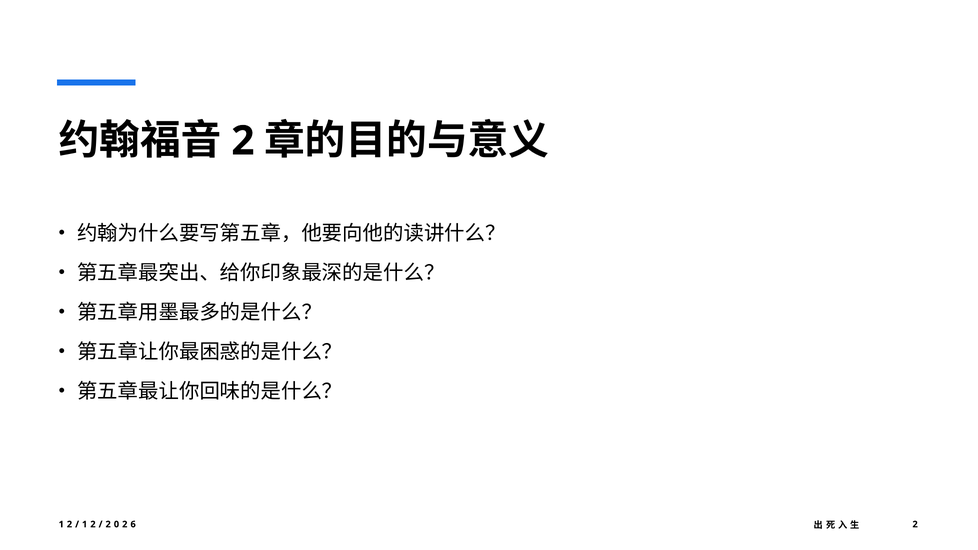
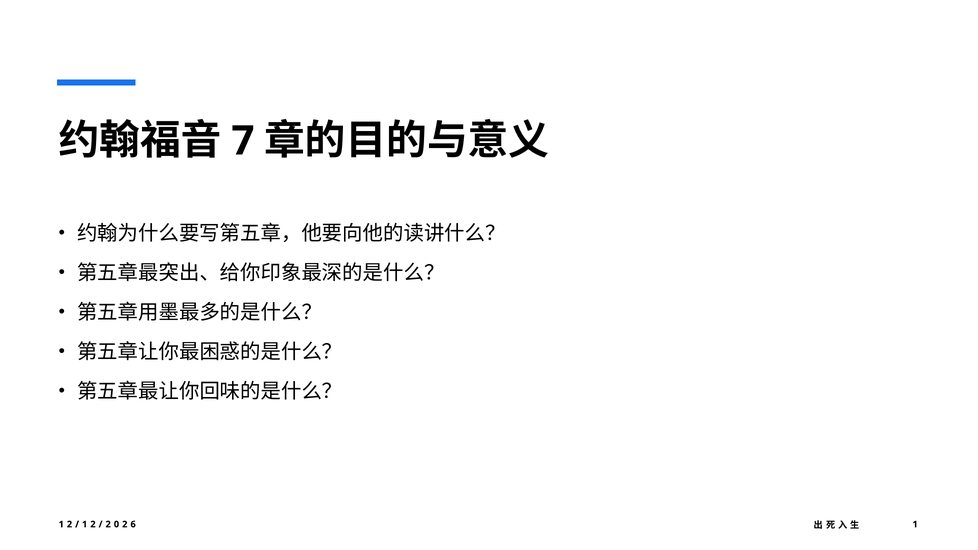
2 at (243, 141): 2 -> 7
2 at (915, 524): 2 -> 1
